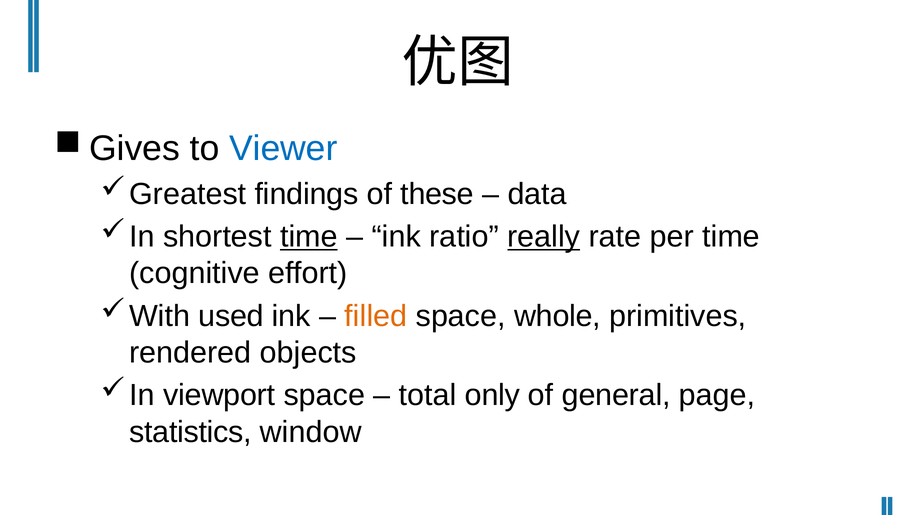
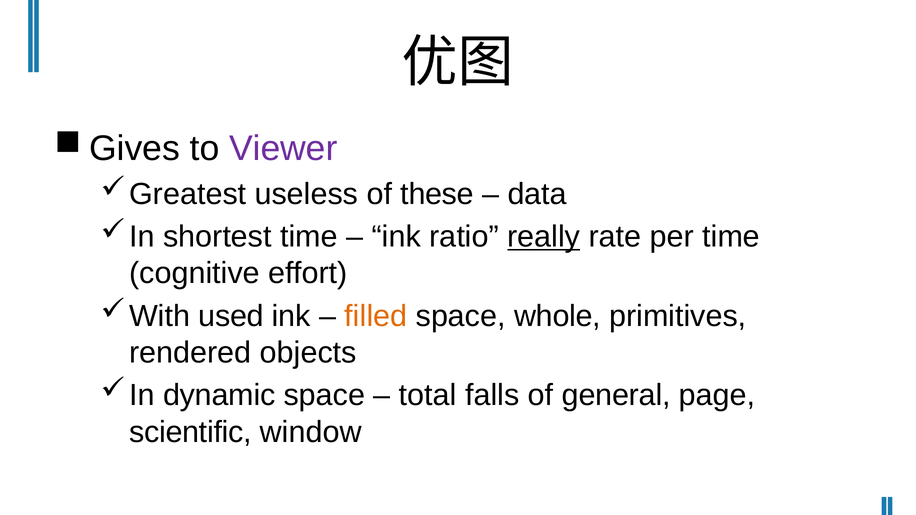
Viewer colour: blue -> purple
findings: findings -> useless
time at (309, 237) underline: present -> none
viewport: viewport -> dynamic
only: only -> falls
statistics: statistics -> scientific
